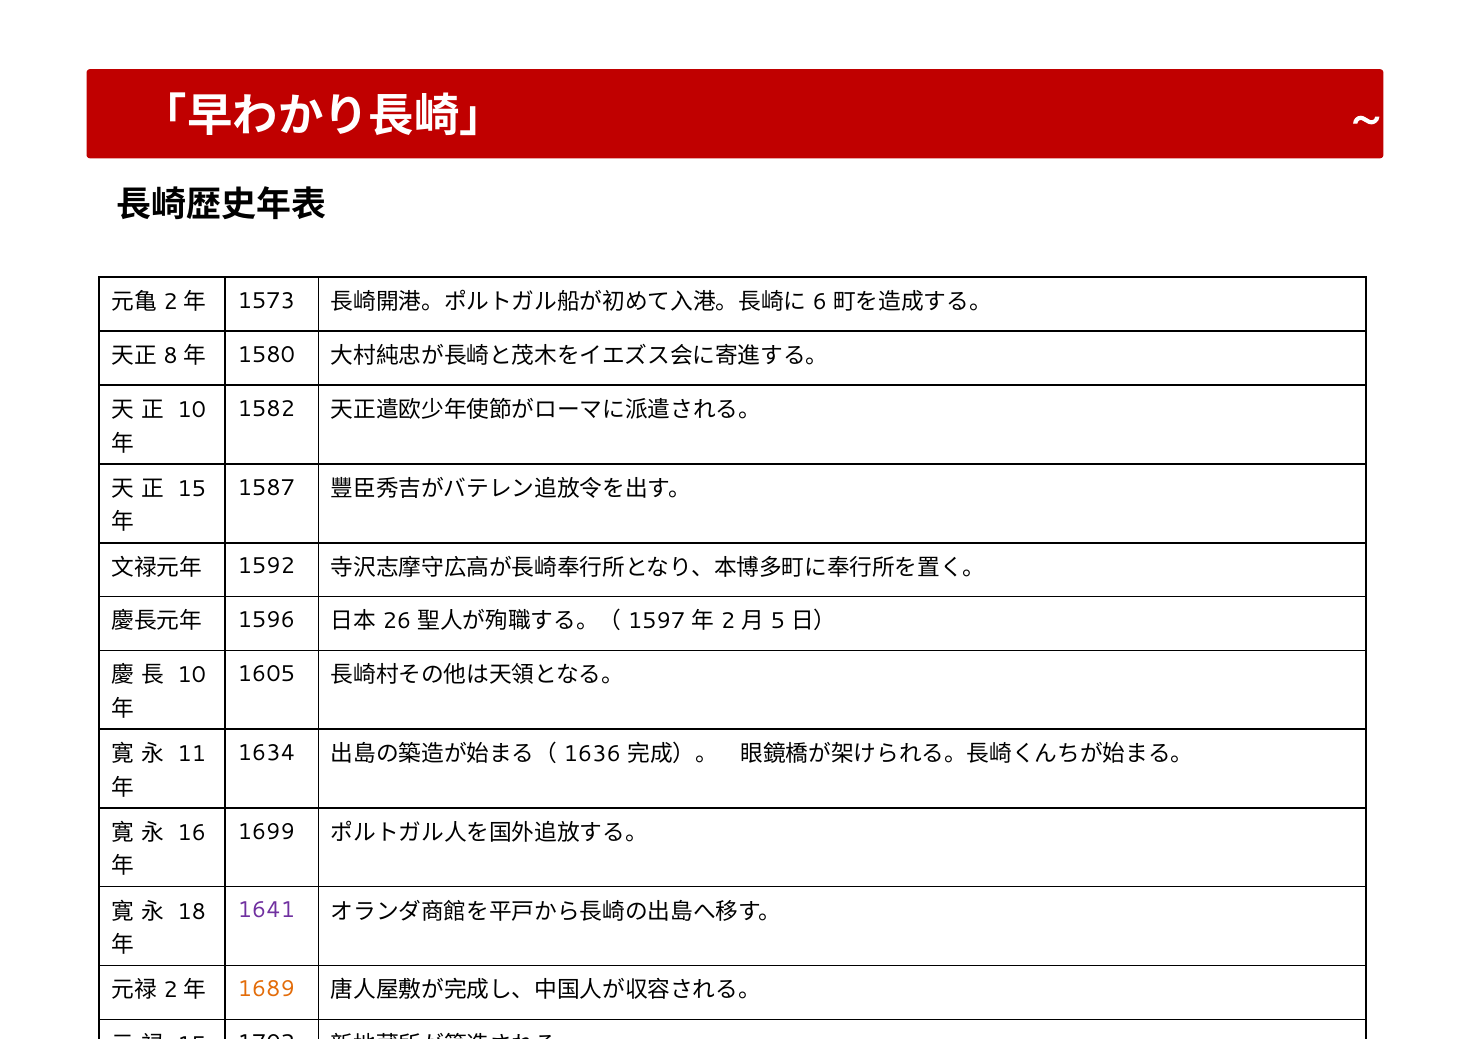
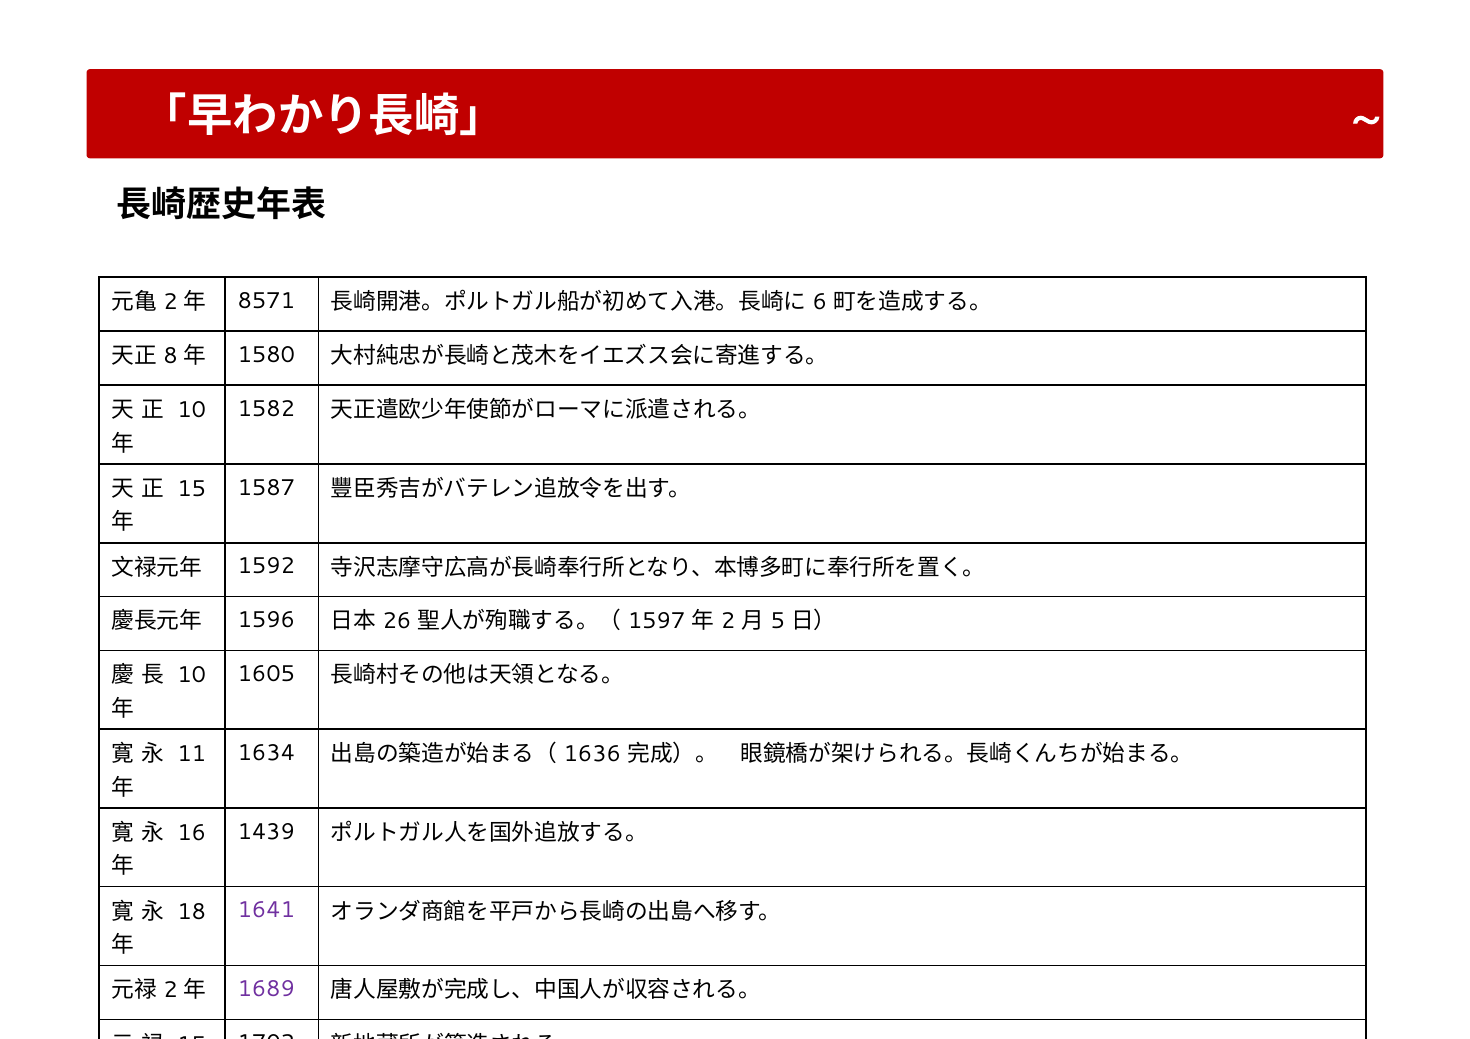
1573: 1573 -> 8571
1699: 1699 -> 1439
1689 colour: orange -> purple
